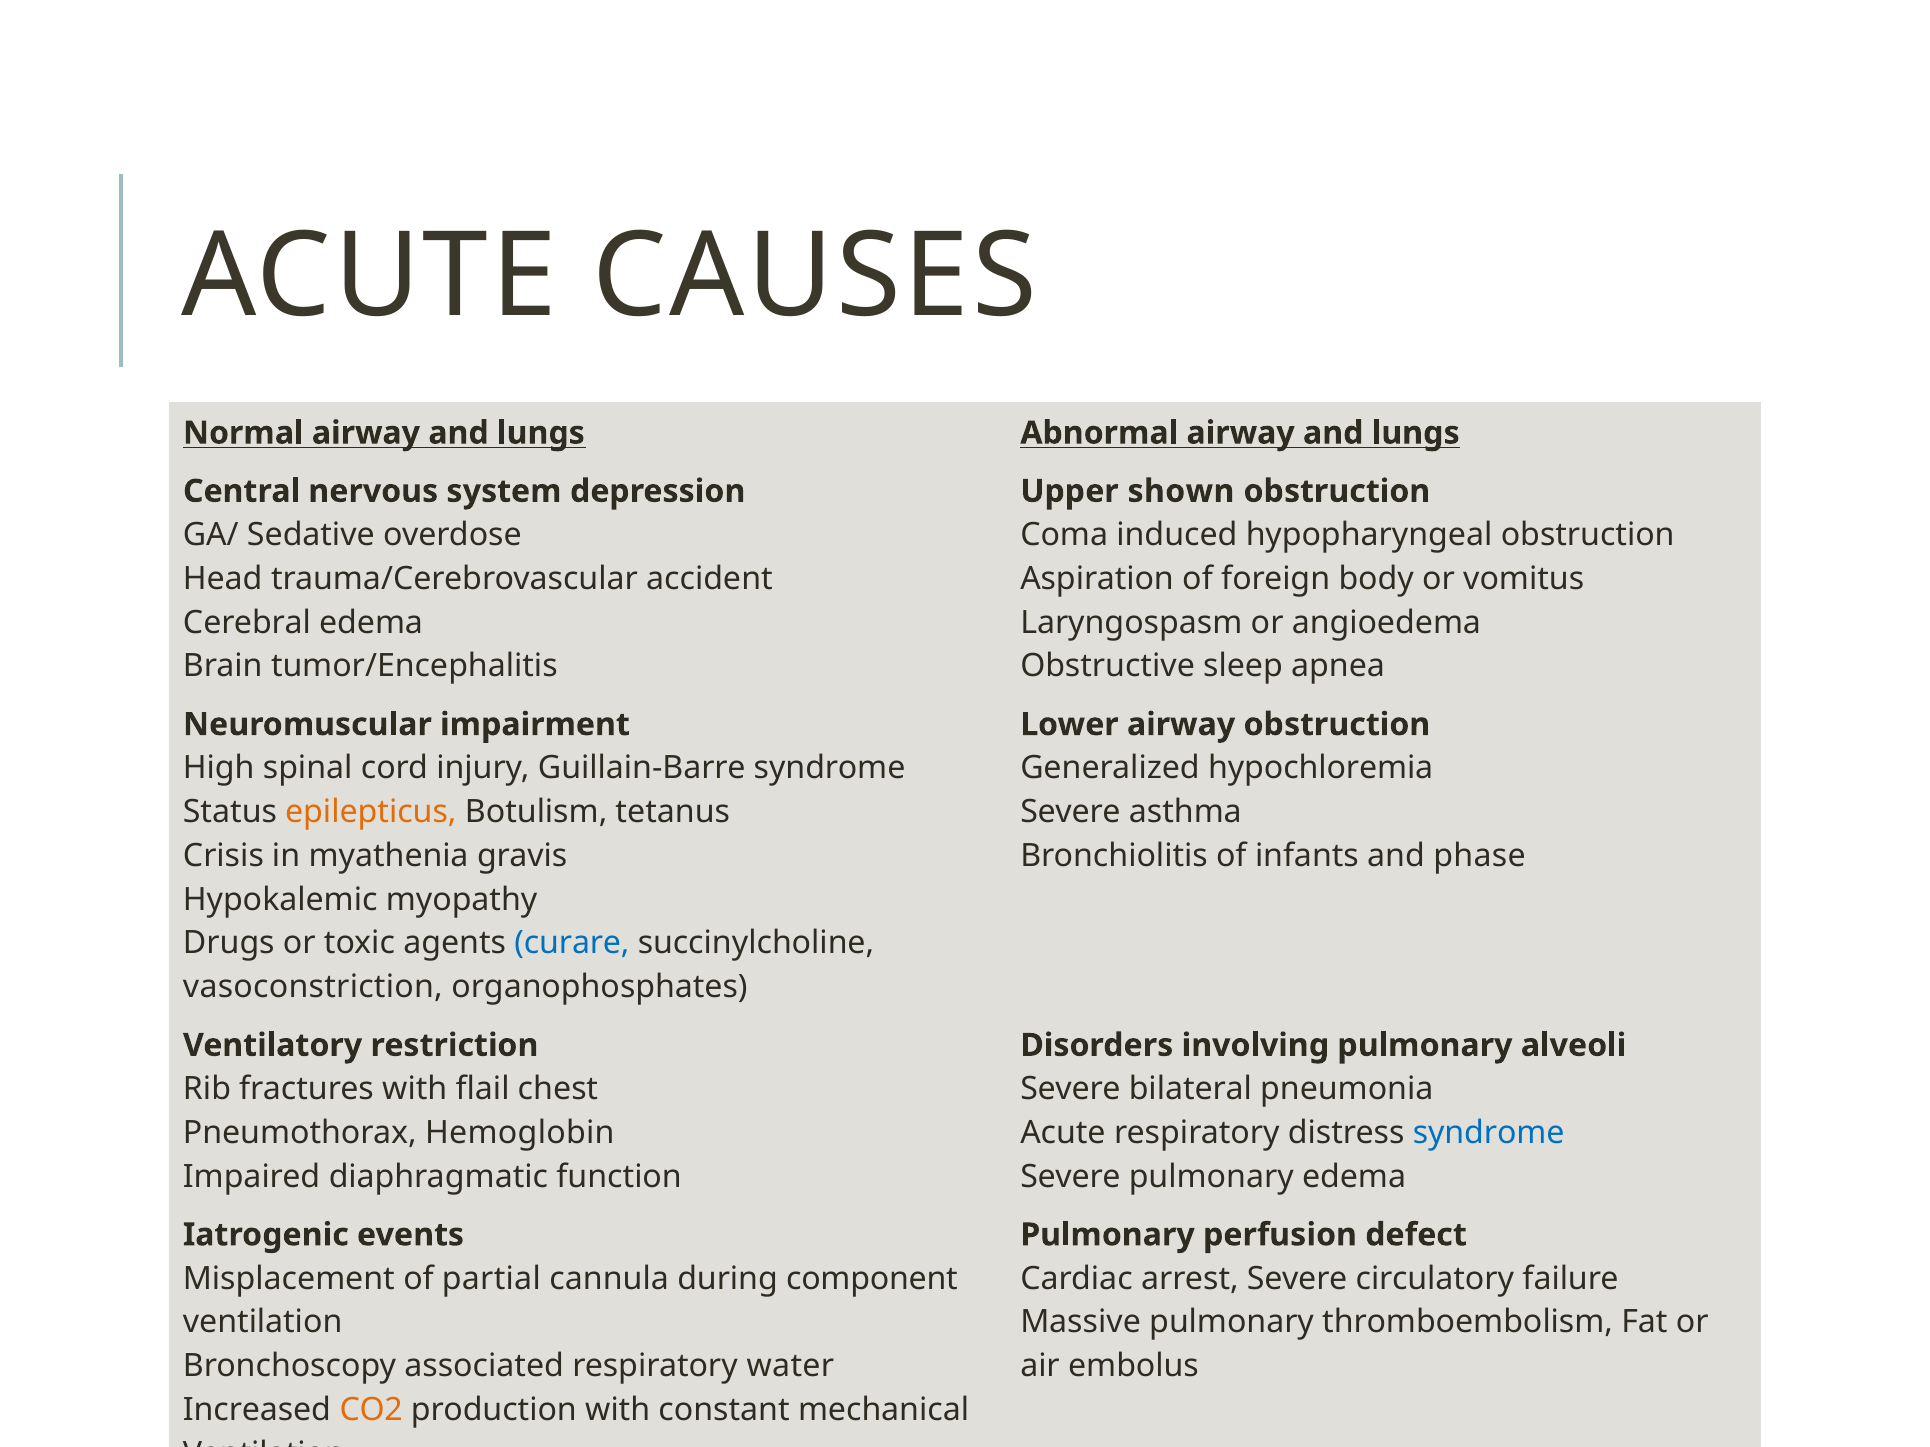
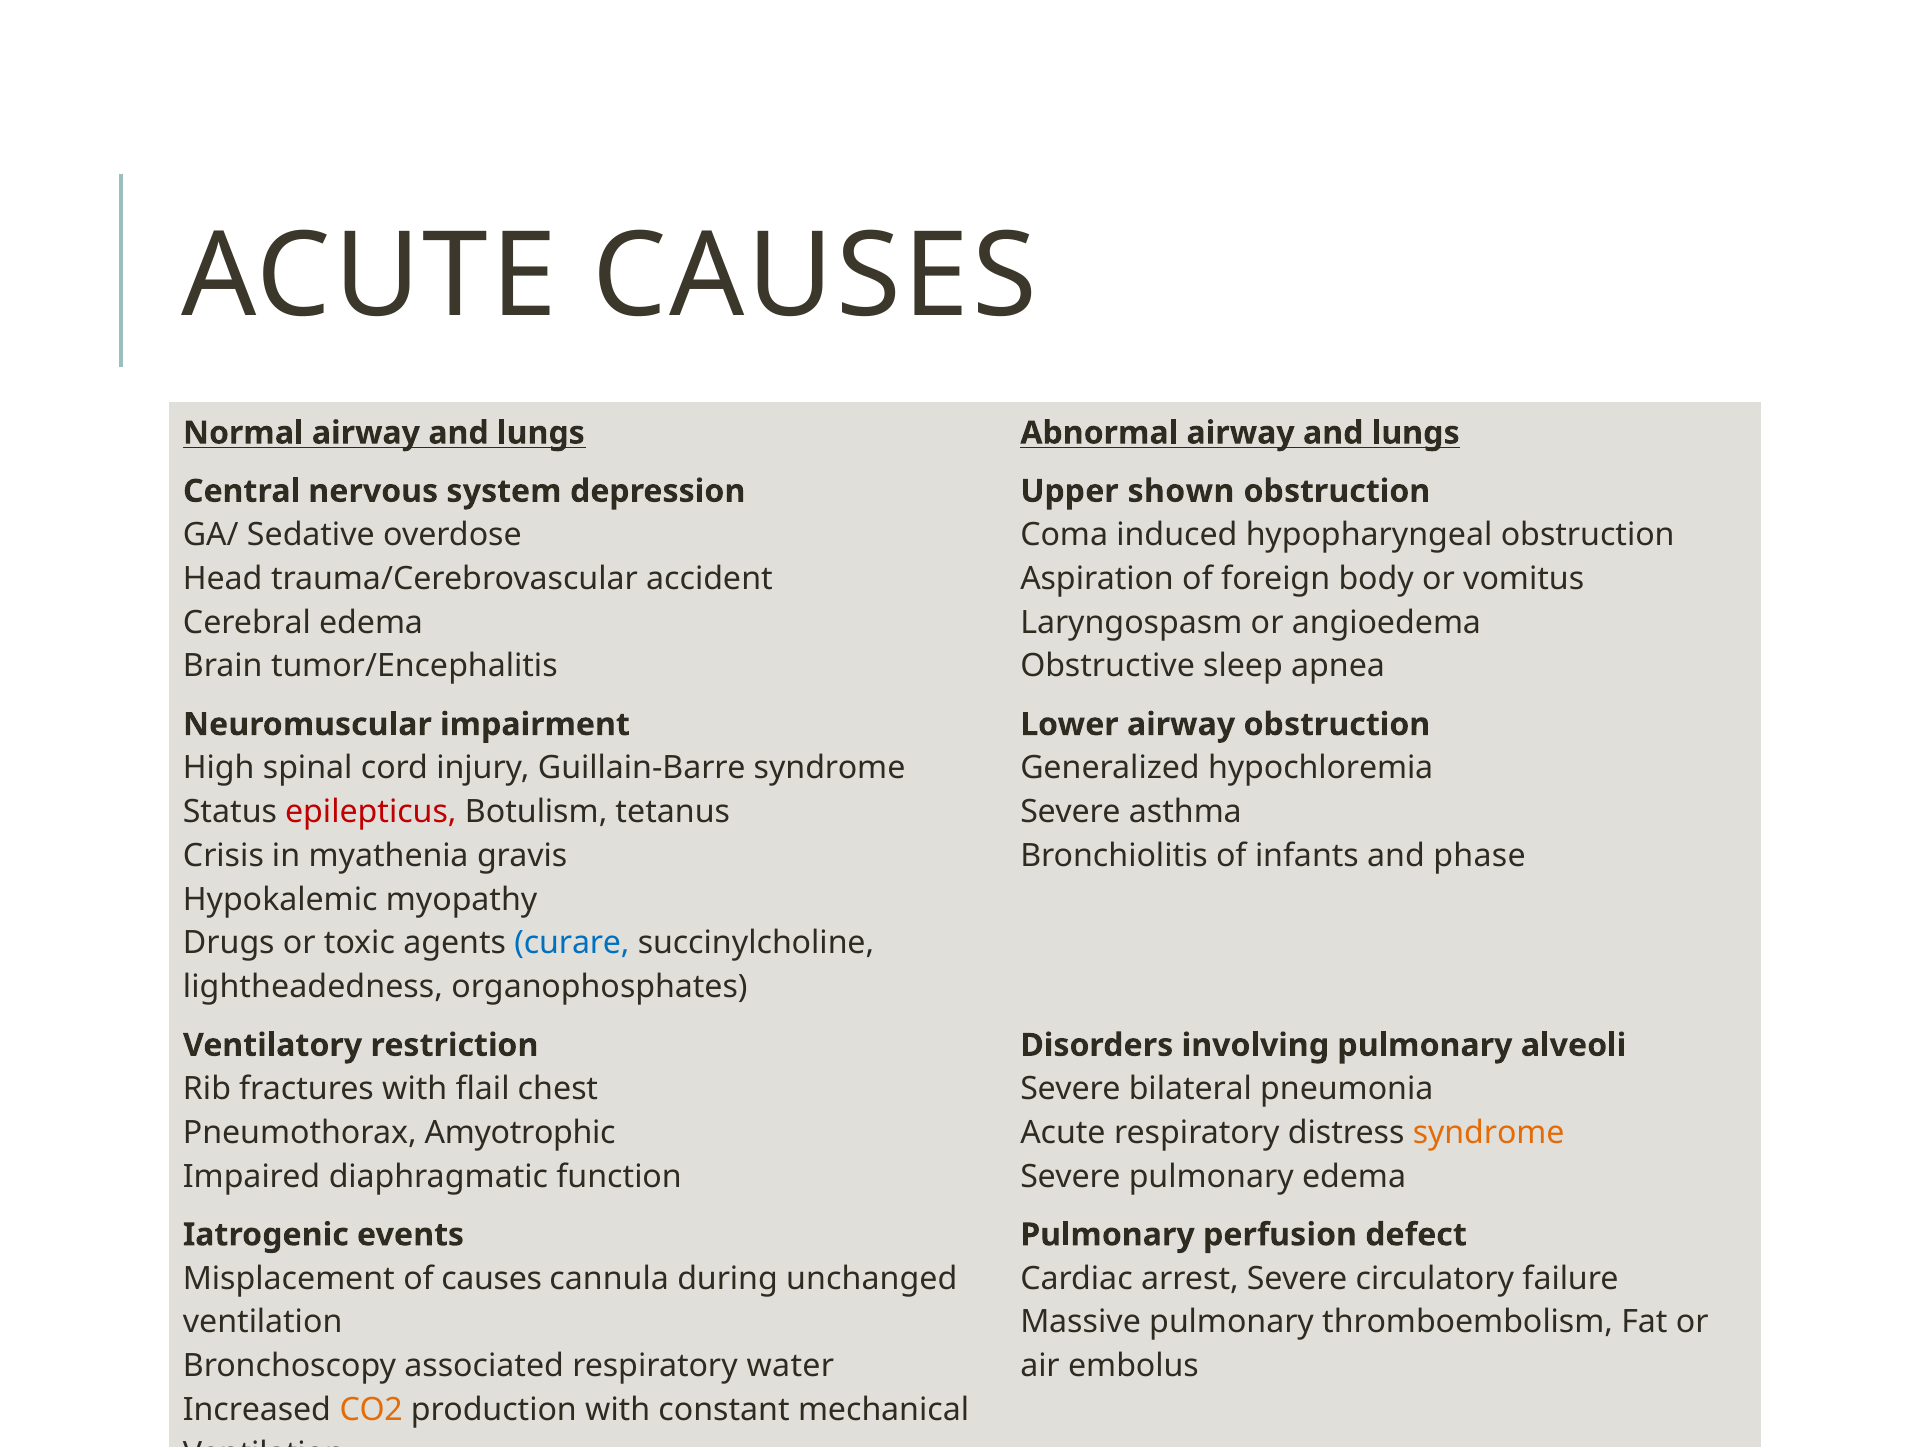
epilepticus colour: orange -> red
vasoconstriction: vasoconstriction -> lightheadedness
Hemoglobin: Hemoglobin -> Amyotrophic
syndrome at (1489, 1133) colour: blue -> orange
of partial: partial -> causes
component: component -> unchanged
